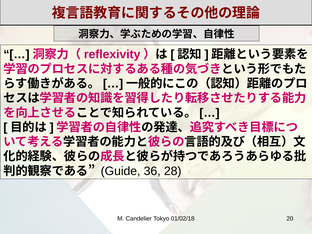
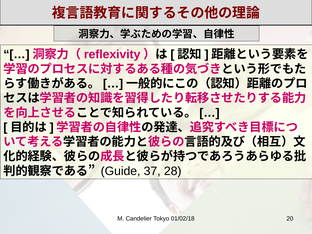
36: 36 -> 37
